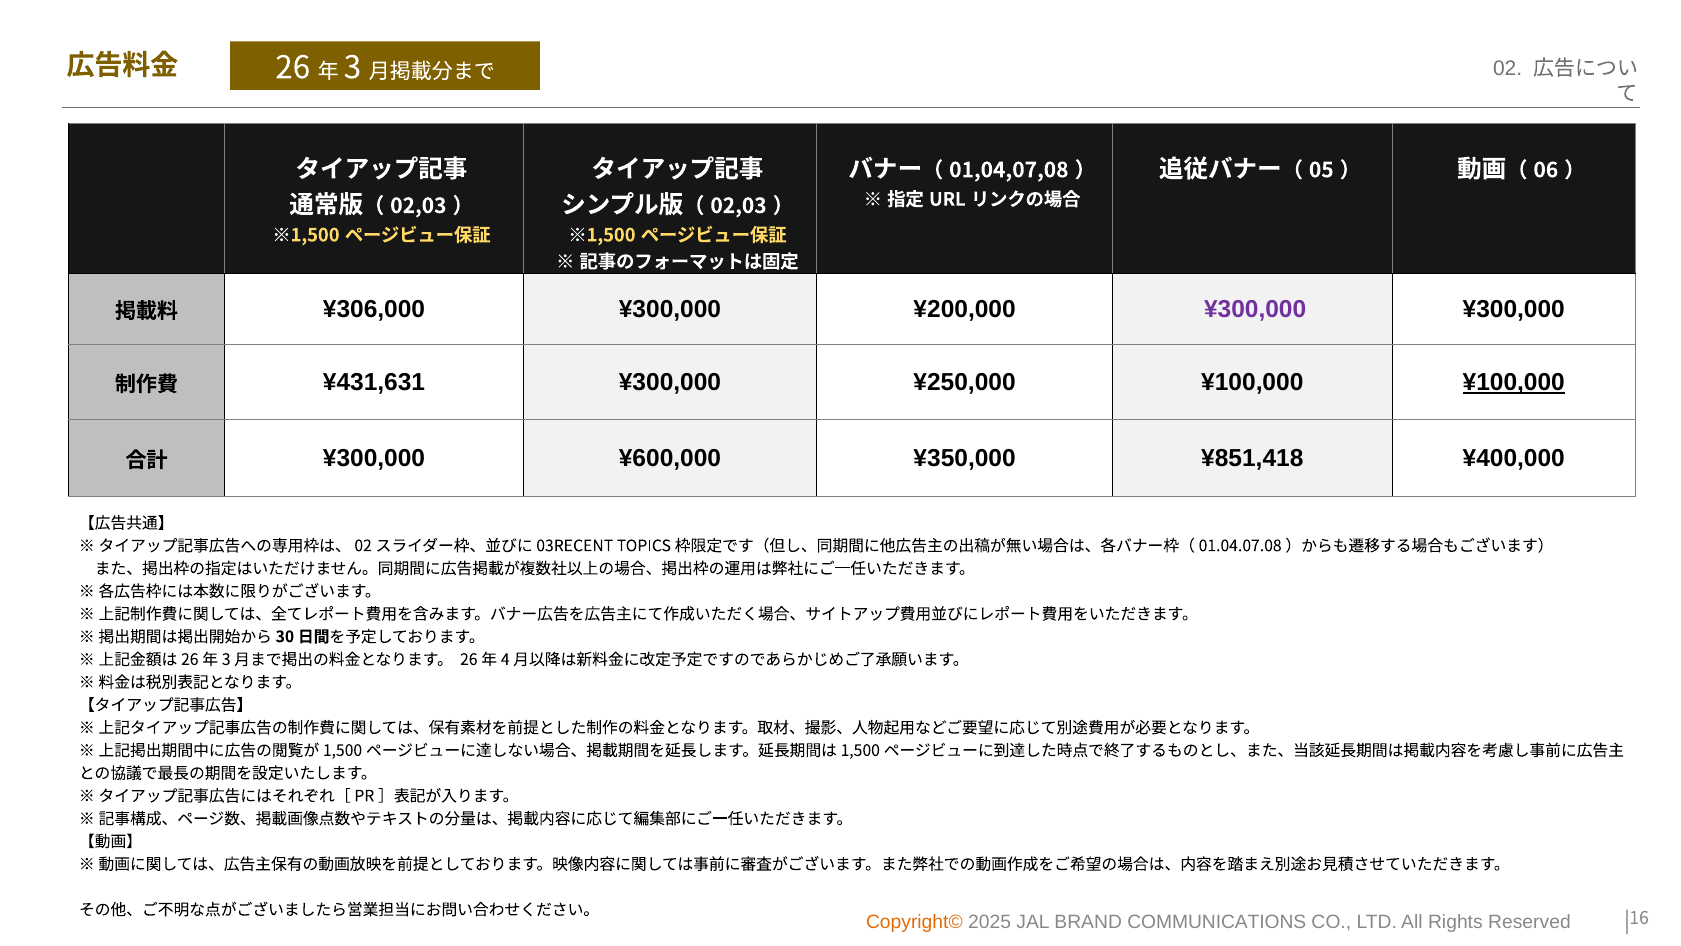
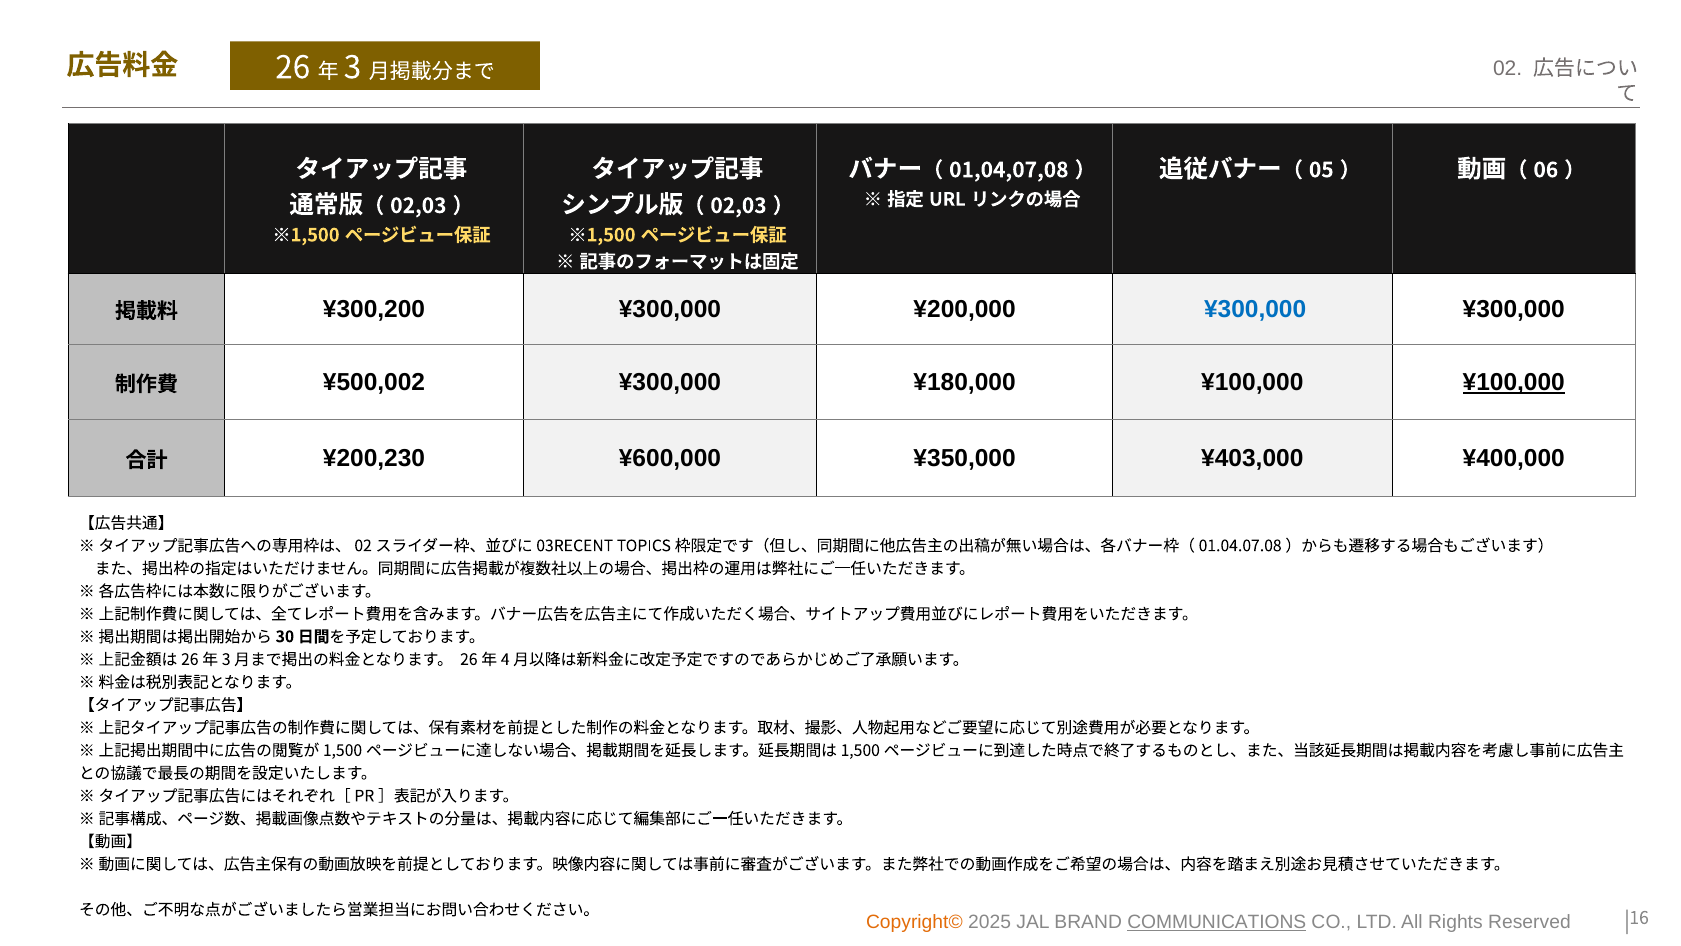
¥306,000: ¥306,000 -> ¥300,200
¥300,000 at (1255, 309) colour: purple -> blue
¥431,631: ¥431,631 -> ¥500,002
¥250,000: ¥250,000 -> ¥180,000
¥300,000 at (374, 458): ¥300,000 -> ¥200,230
¥851,418: ¥851,418 -> ¥403,000
COMMUNICATIONS underline: none -> present
